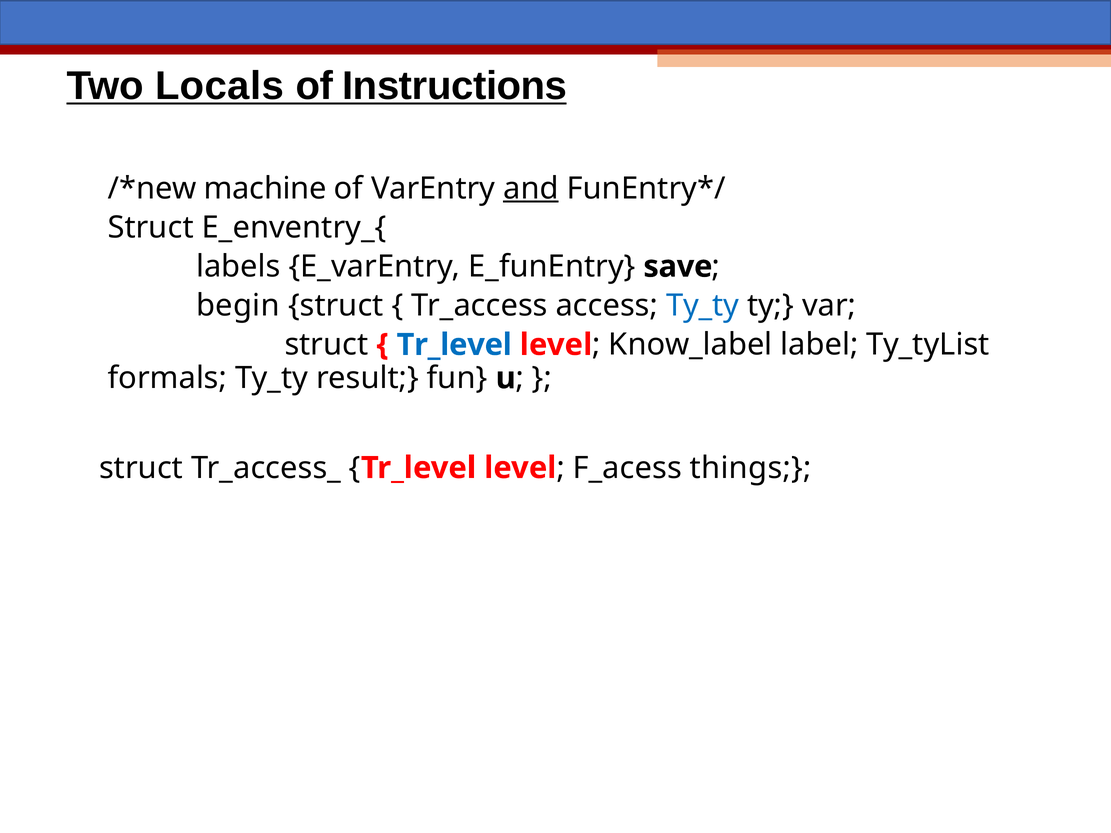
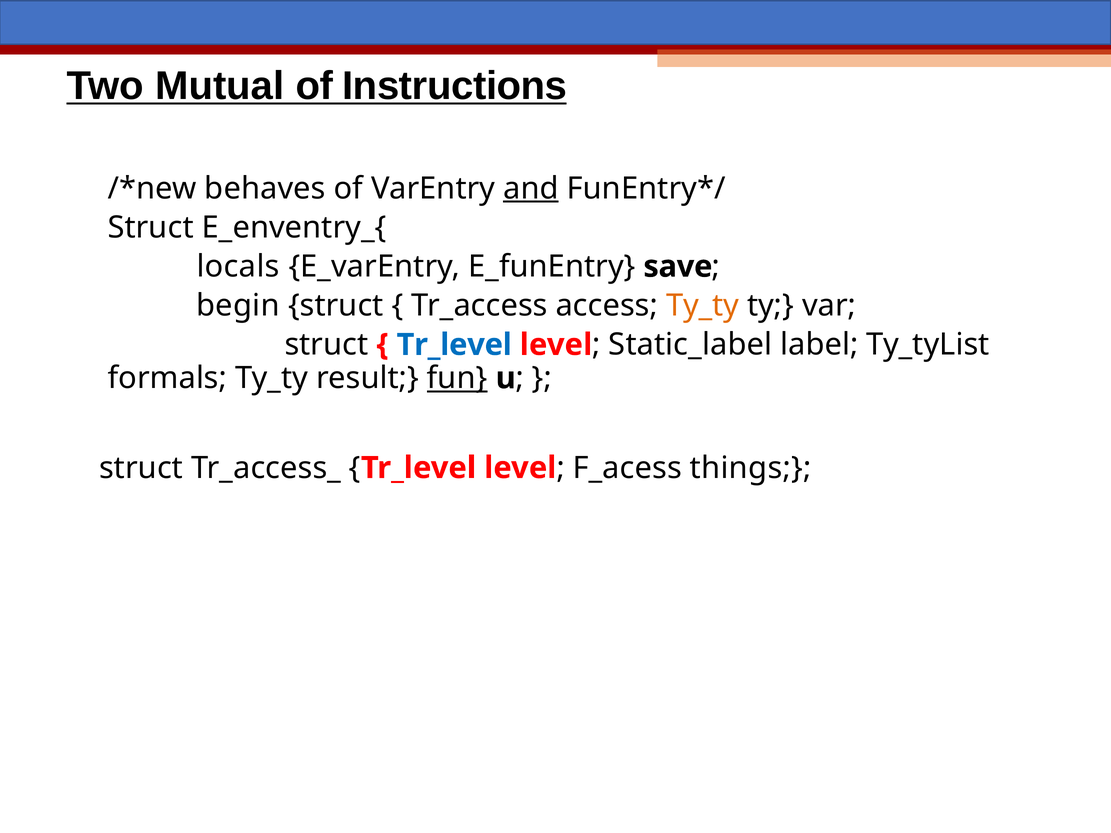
Locals: Locals -> Mutual
machine: machine -> behaves
labels: labels -> locals
Ty_ty at (703, 306) colour: blue -> orange
Know_label: Know_label -> Static_label
fun underline: none -> present
